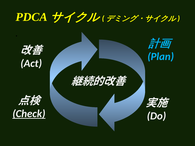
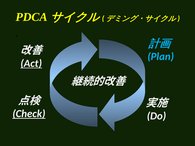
Act underline: none -> present
